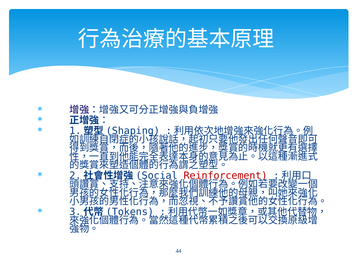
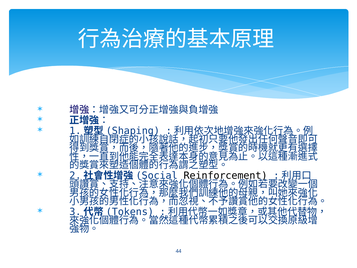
Reinforcement colour: red -> black
